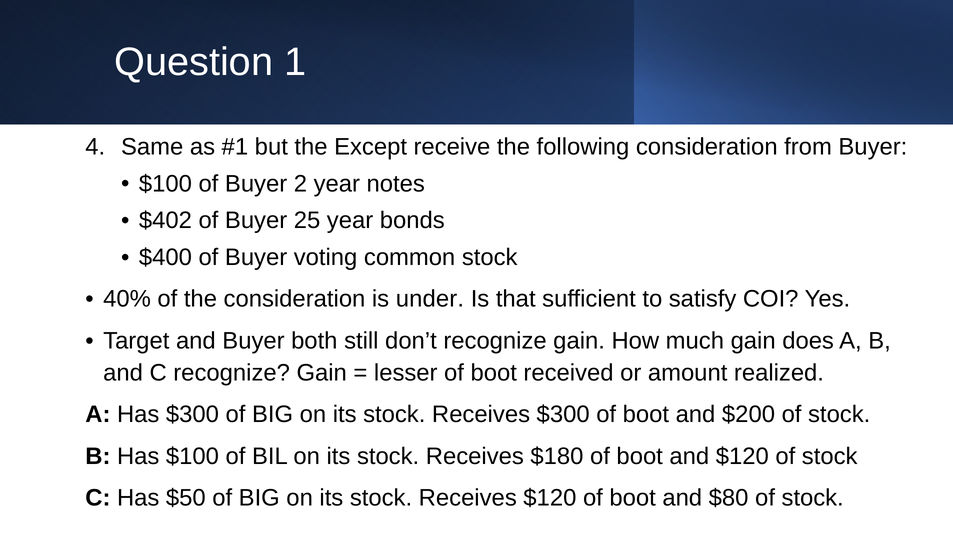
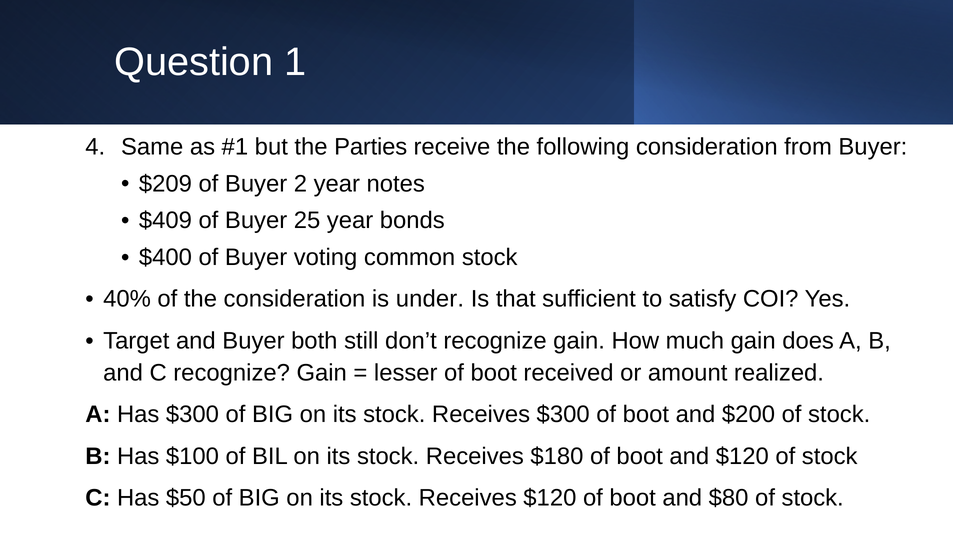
Except: Except -> Parties
$100 at (165, 184): $100 -> $209
$402: $402 -> $409
